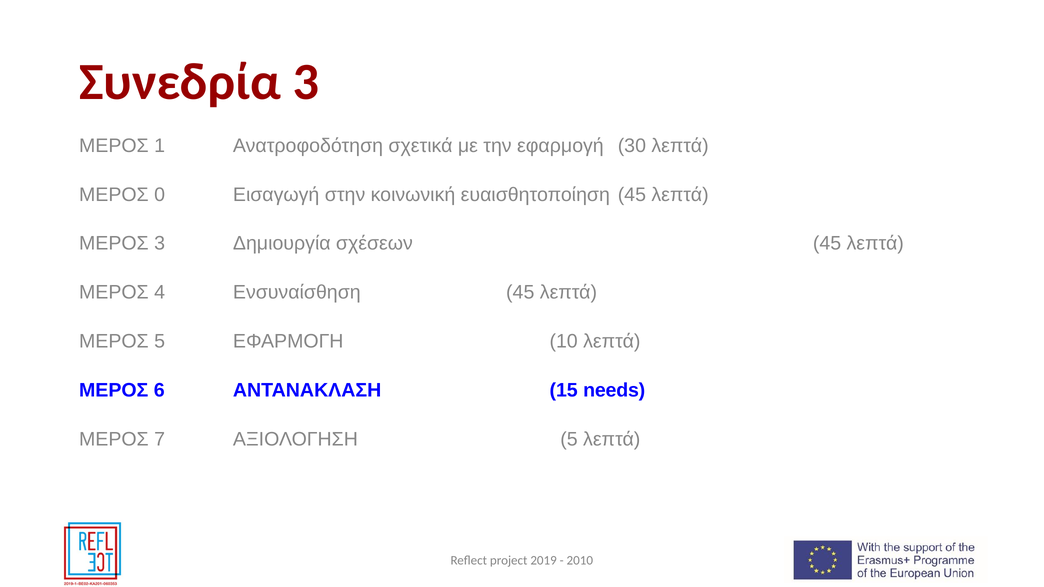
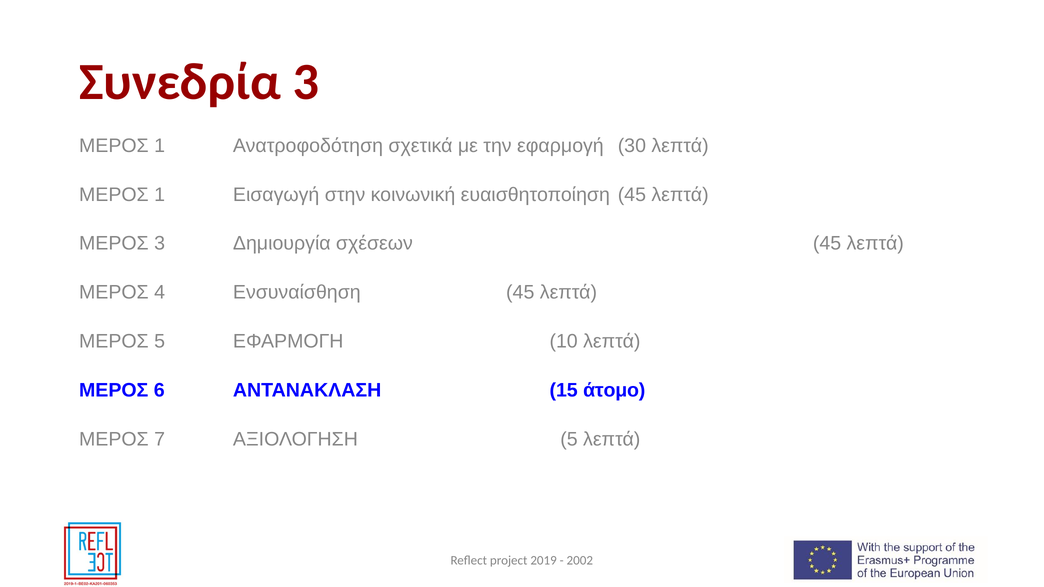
0 at (160, 195): 0 -> 1
needs: needs -> άτομο
2010: 2010 -> 2002
